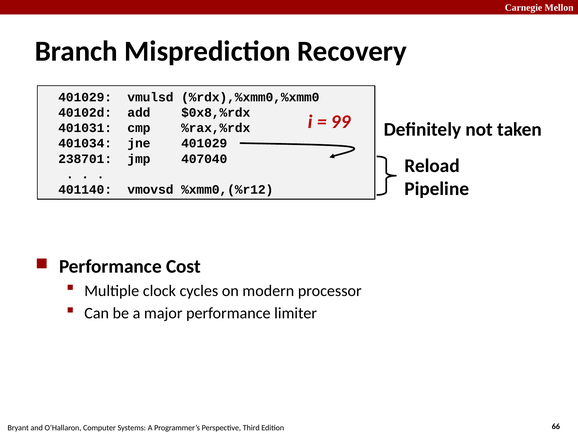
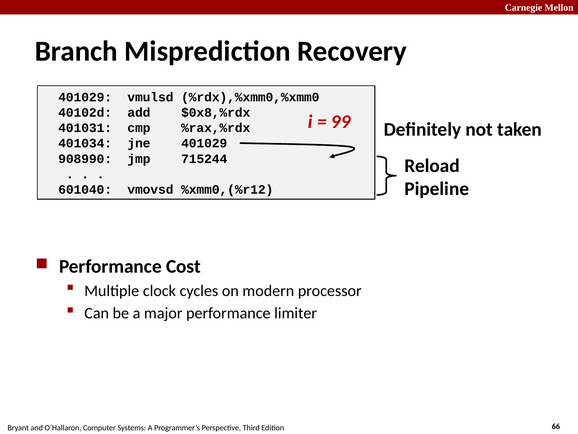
238701: 238701 -> 908990
407040: 407040 -> 715244
401140: 401140 -> 601040
